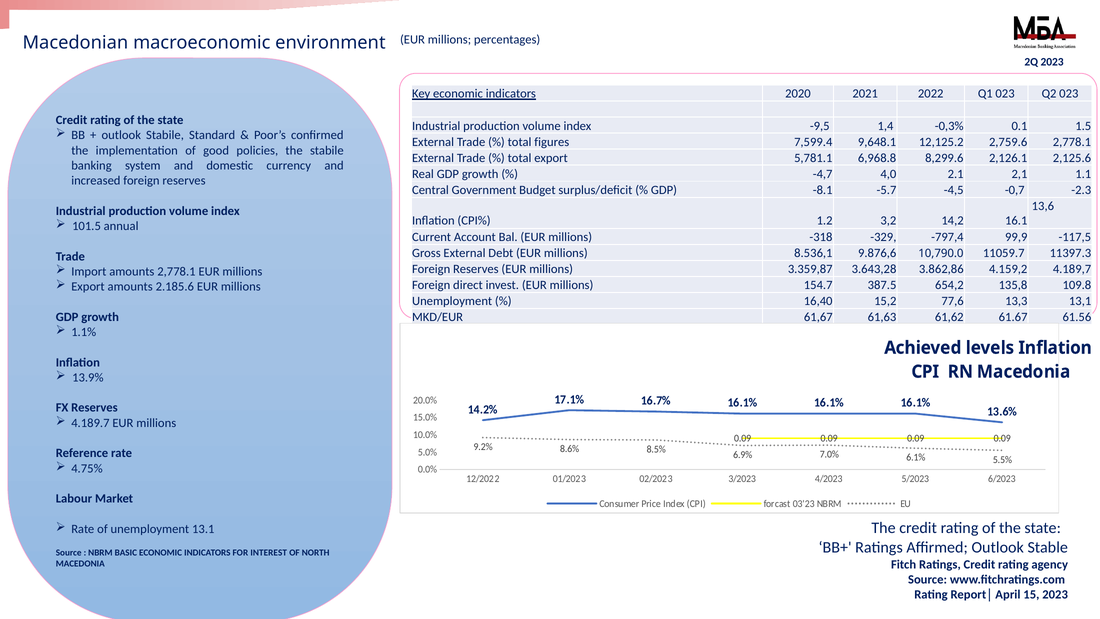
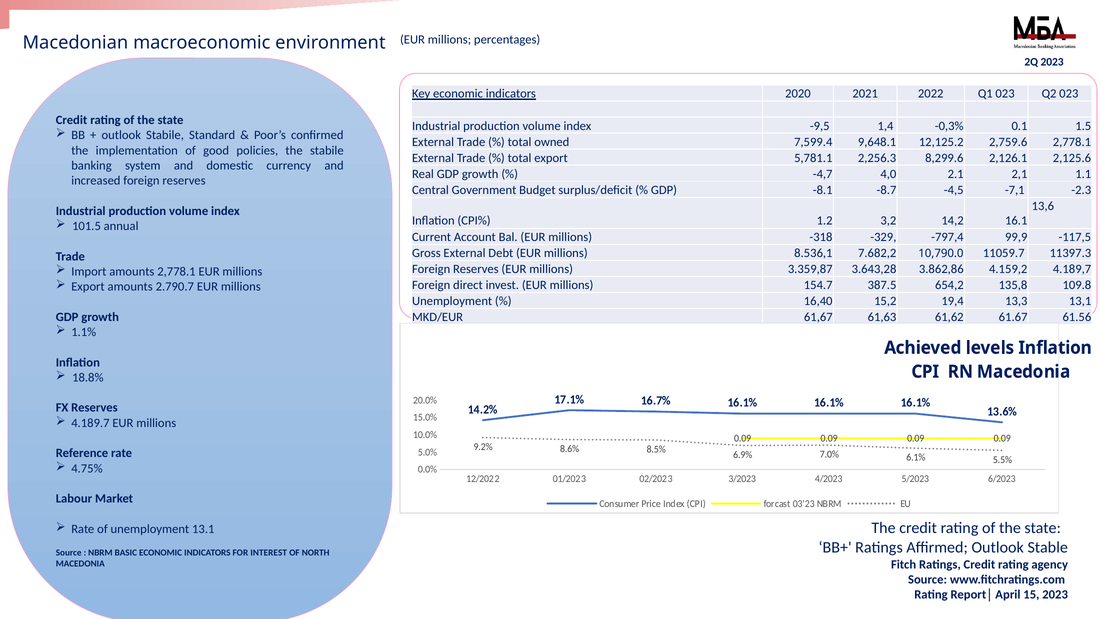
figures: figures -> owned
6,968.8: 6,968.8 -> 2,256.3
-5.7: -5.7 -> -8.7
-0,7: -0,7 -> -7,1
9.876,6: 9.876,6 -> 7.682,2
2.185.6: 2.185.6 -> 2.790.7
77,6: 77,6 -> 19,4
13.9%: 13.9% -> 18.8%
